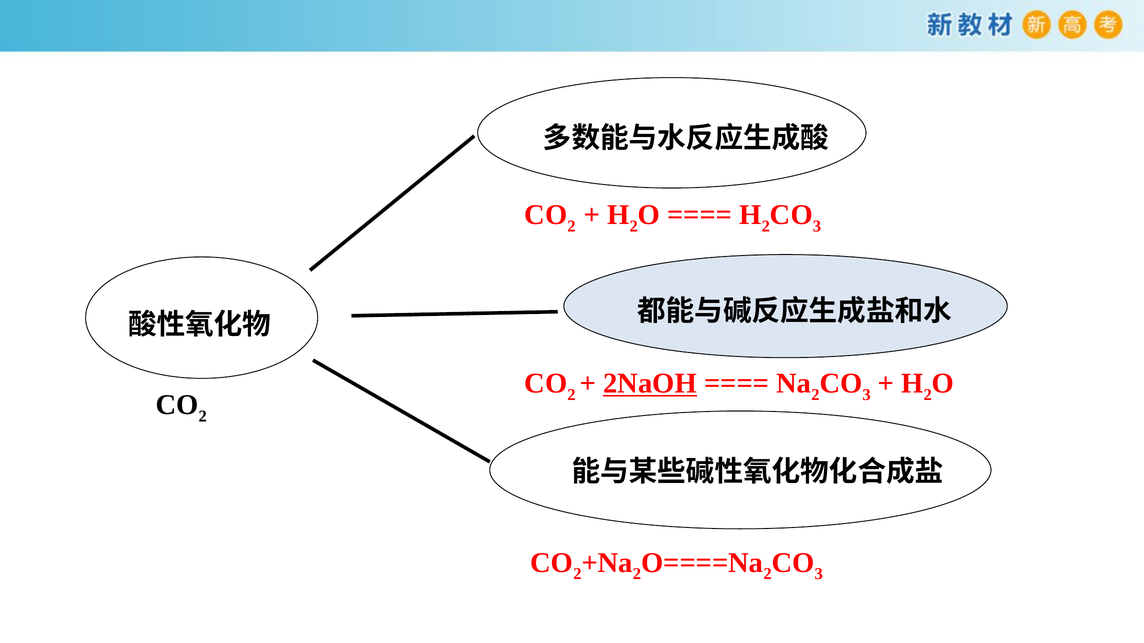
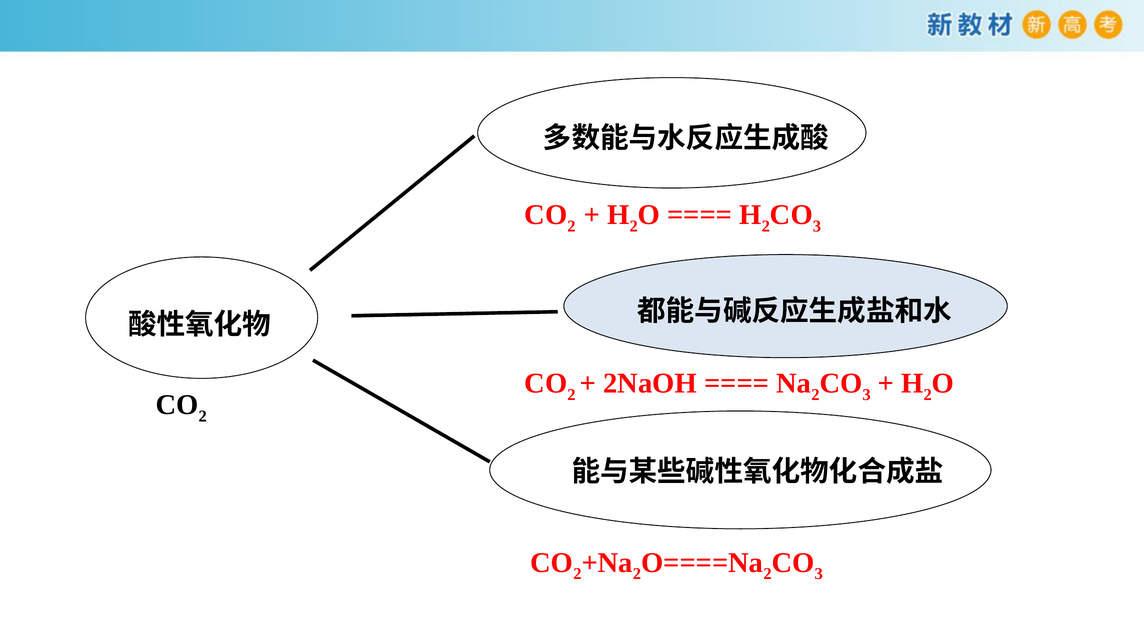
2NaOH underline: present -> none
